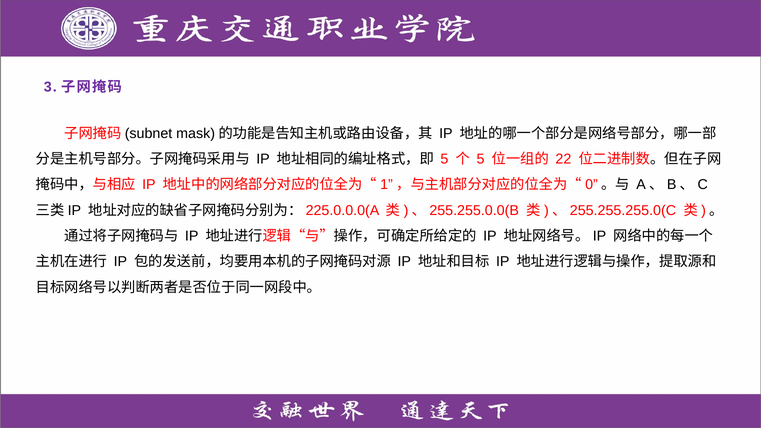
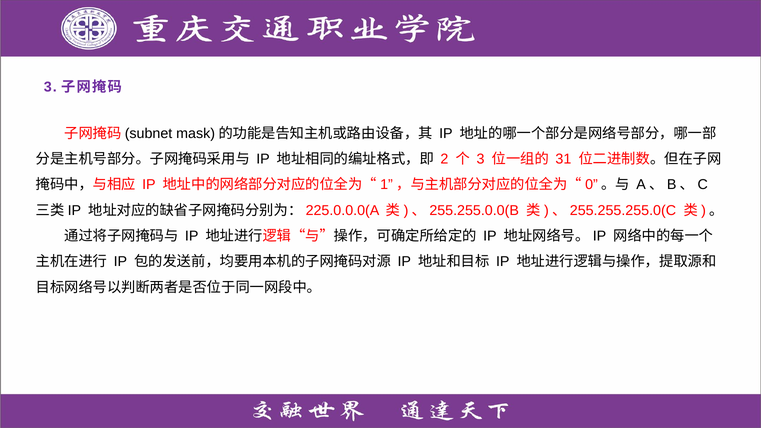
5 at (444, 159): 5 -> 2
5 at (480, 159): 5 -> 3
22: 22 -> 31
